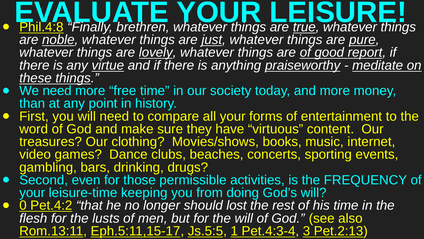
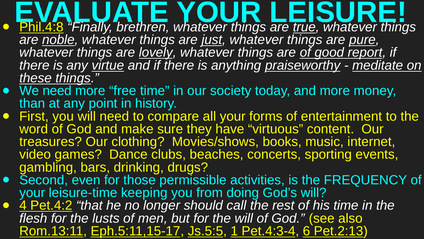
0: 0 -> 4
lost: lost -> call
3: 3 -> 6
